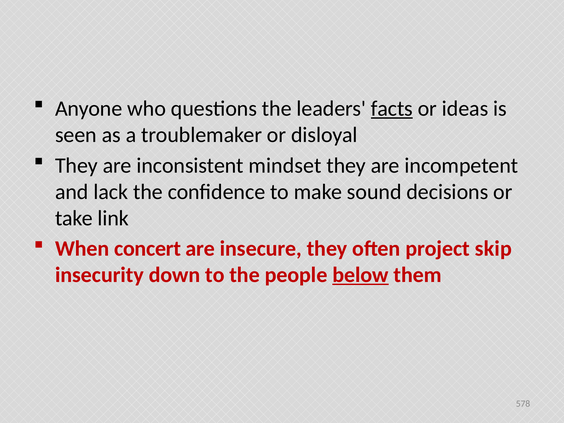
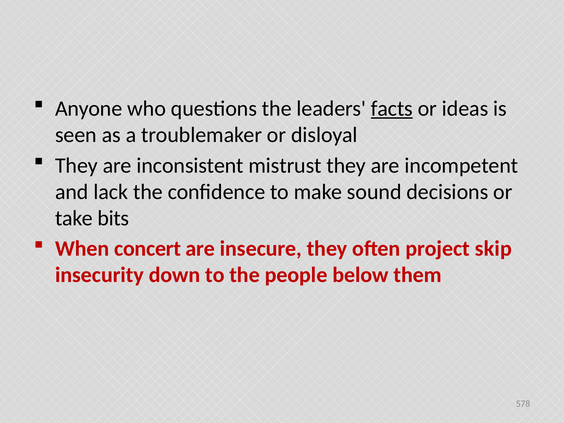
mindset: mindset -> mistrust
link: link -> bits
below underline: present -> none
